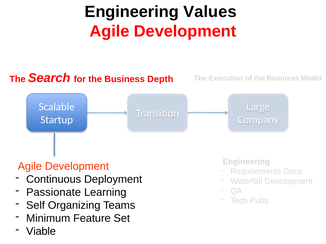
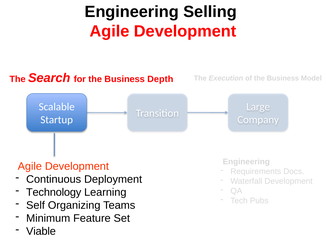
Values: Values -> Selling
Passionate: Passionate -> Technology
